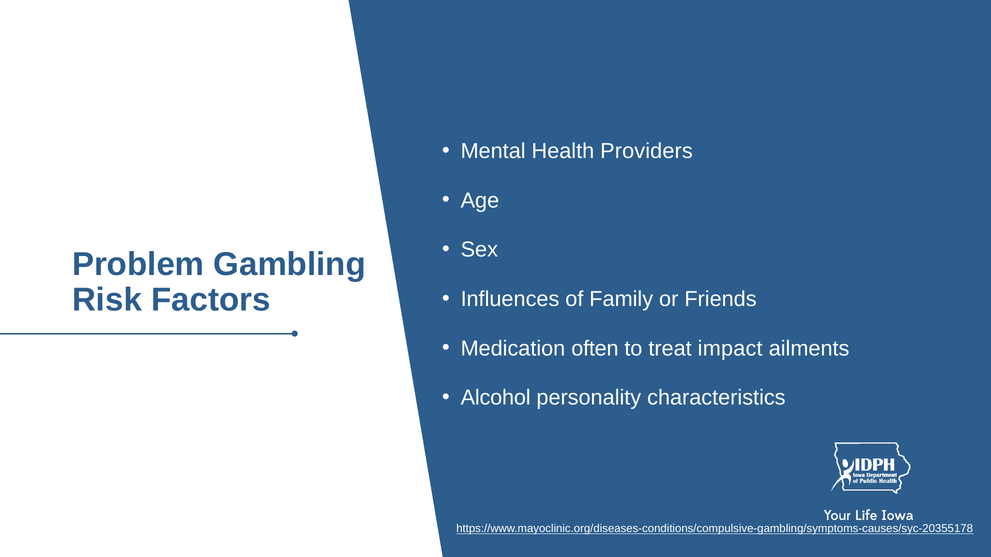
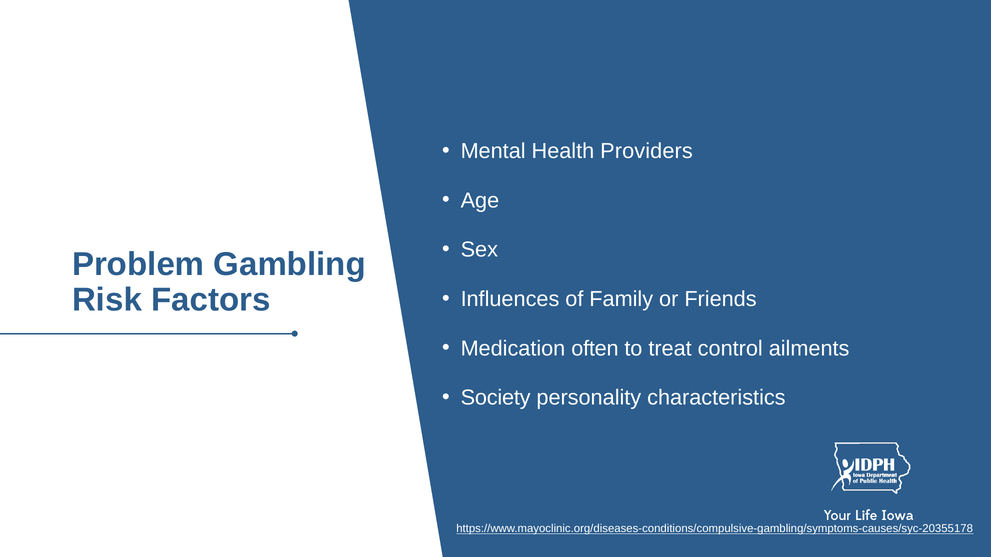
impact: impact -> control
Alcohol: Alcohol -> Society
